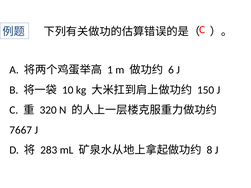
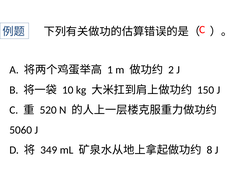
6: 6 -> 2
320: 320 -> 520
7667: 7667 -> 5060
283: 283 -> 349
